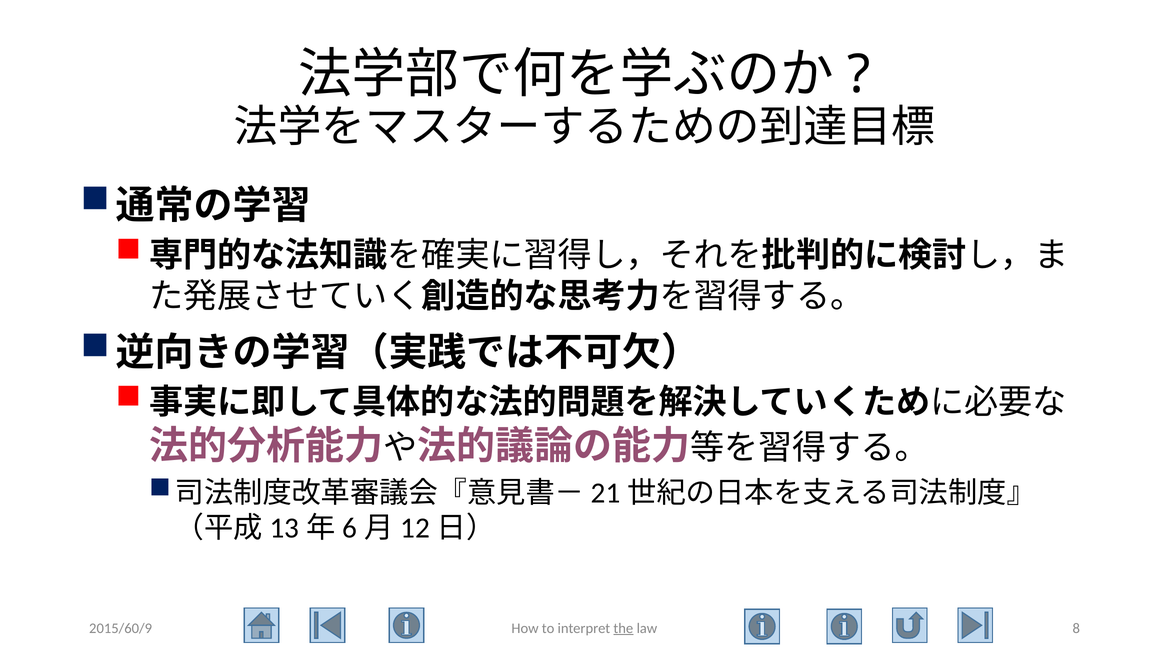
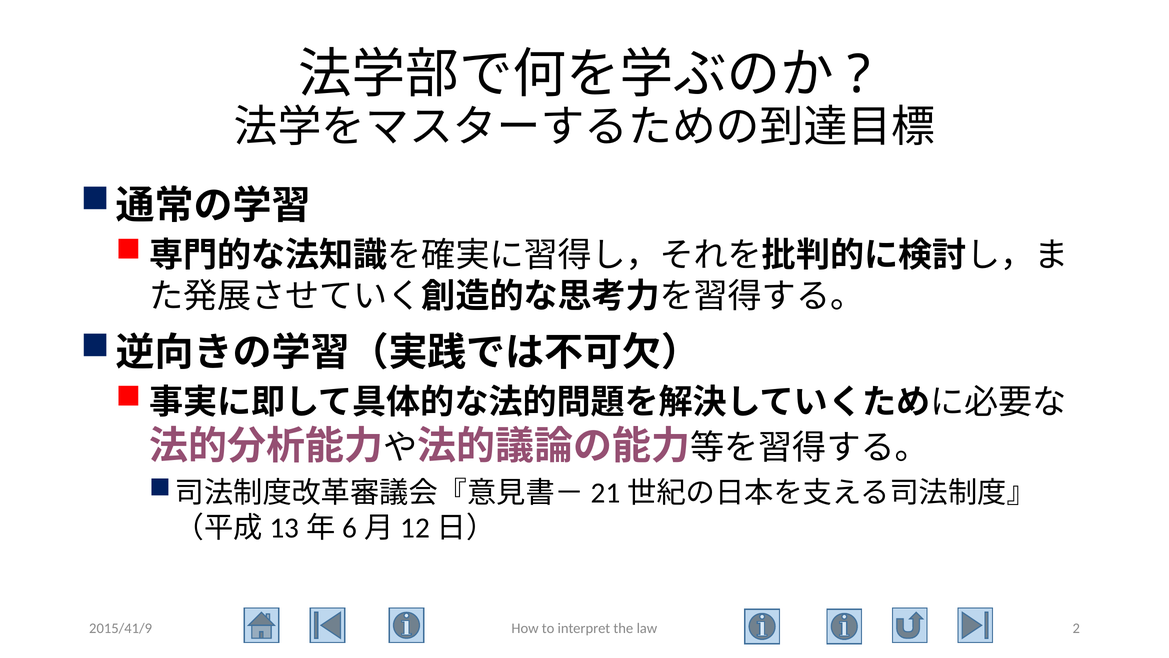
2015/60/9: 2015/60/9 -> 2015/41/9
the underline: present -> none
8: 8 -> 2
